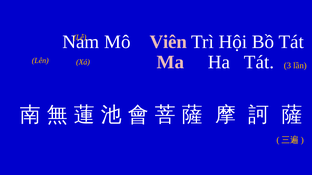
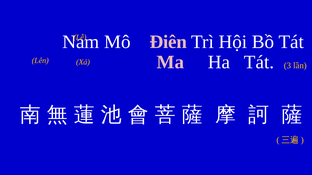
Viên: Viên -> Điên
